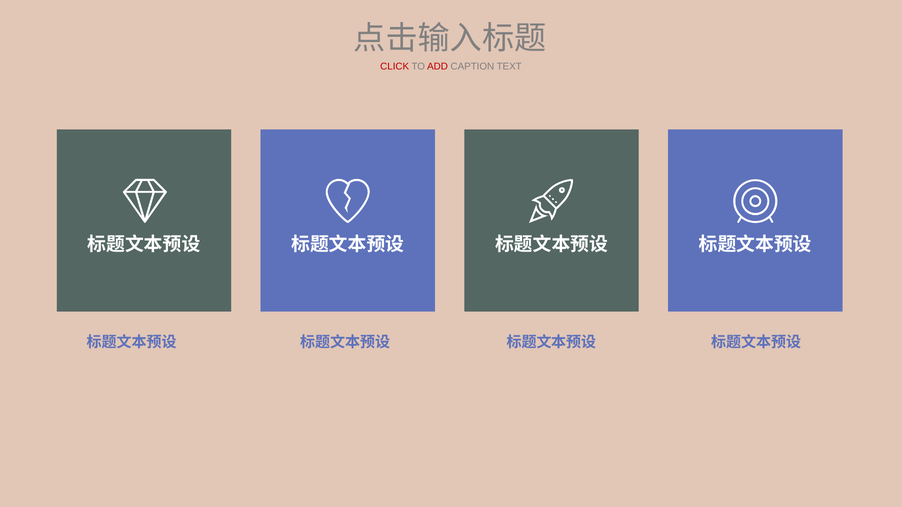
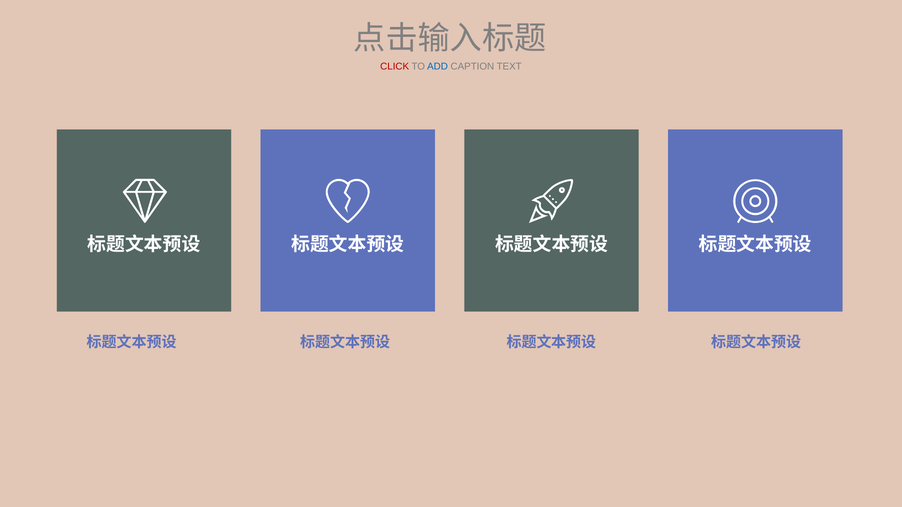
ADD colour: red -> blue
